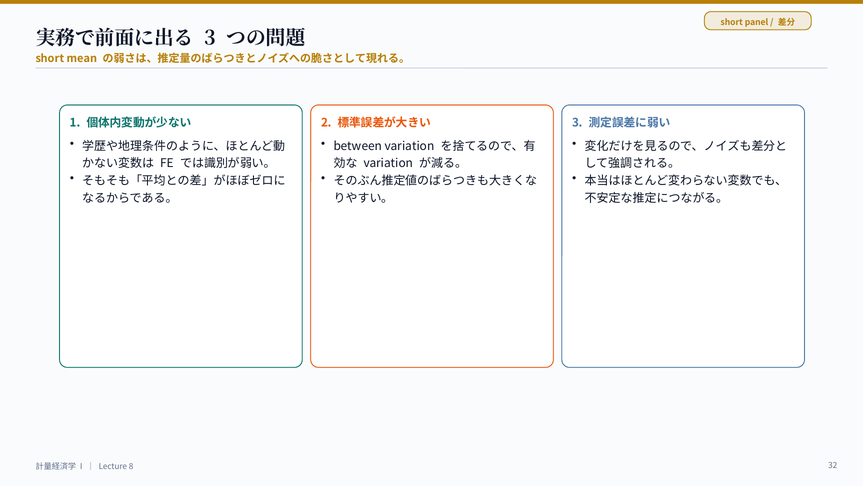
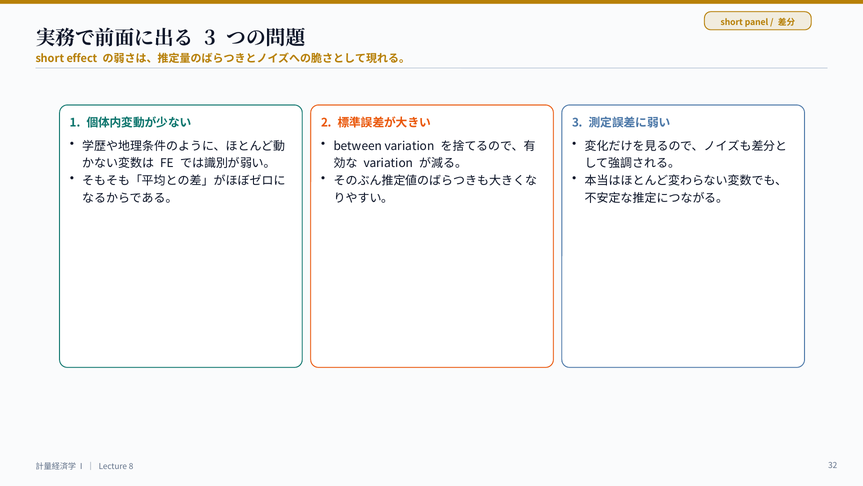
mean: mean -> effect
